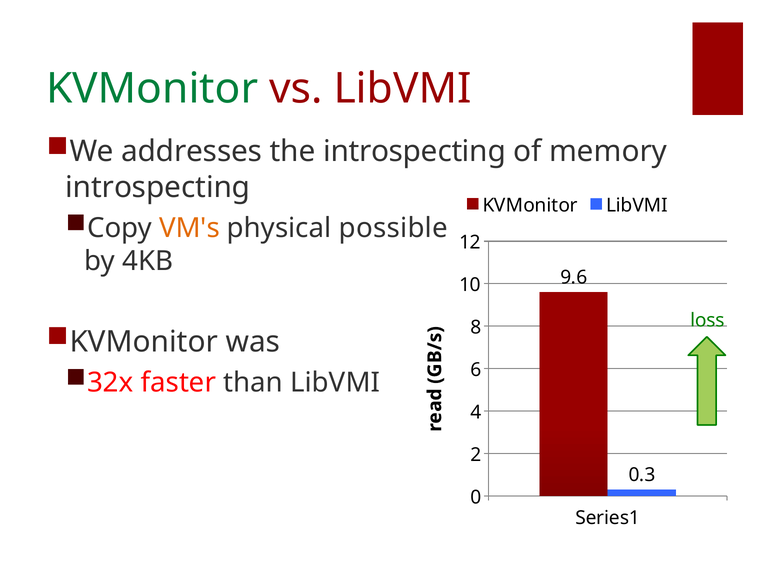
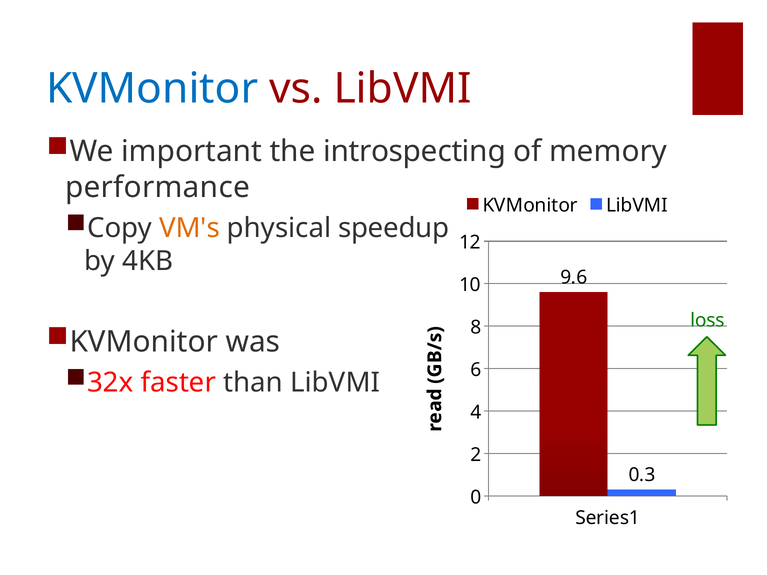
KVMonitor at (152, 89) colour: green -> blue
addresses: addresses -> important
introspecting at (158, 187): introspecting -> performance
possible: possible -> speedup
